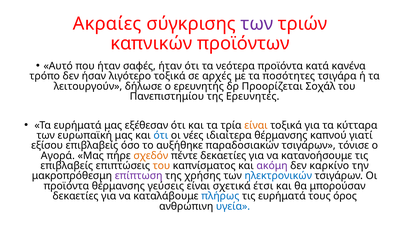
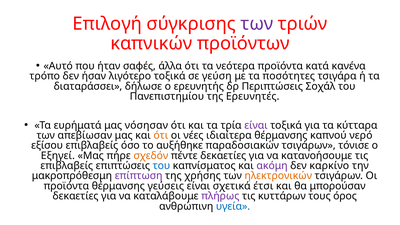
Ακραίες: Ακραίες -> Επιλογή
σαφές ήταν: ήταν -> άλλα
αρχές: αρχές -> γεύση
λειτουργούν: λειτουργούν -> διαταράσσει
Προορίζεται: Προορίζεται -> Περιπτώσεις
εξέθεσαν: εξέθεσαν -> νόσησαν
είναι at (256, 125) colour: orange -> purple
ευρωπαϊκή: ευρωπαϊκή -> απεβίωσαν
ότι at (161, 135) colour: blue -> orange
γιατί: γιατί -> νερό
Αγορά: Αγορά -> Εξηγεί
του at (161, 166) colour: orange -> blue
ηλεκτρονικών colour: blue -> orange
πλήρως colour: blue -> purple
τις ευρήματά: ευρήματά -> κυττάρων
